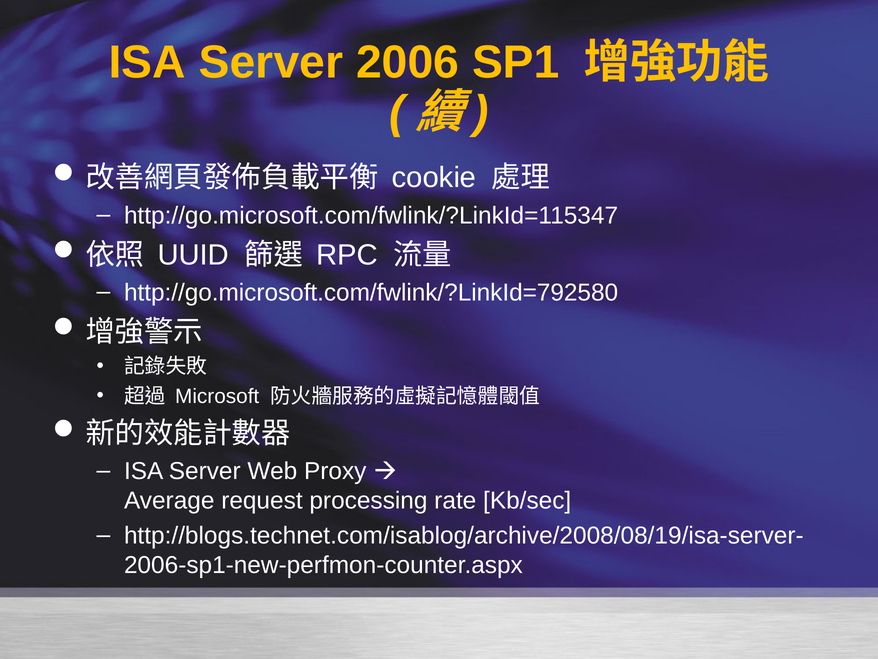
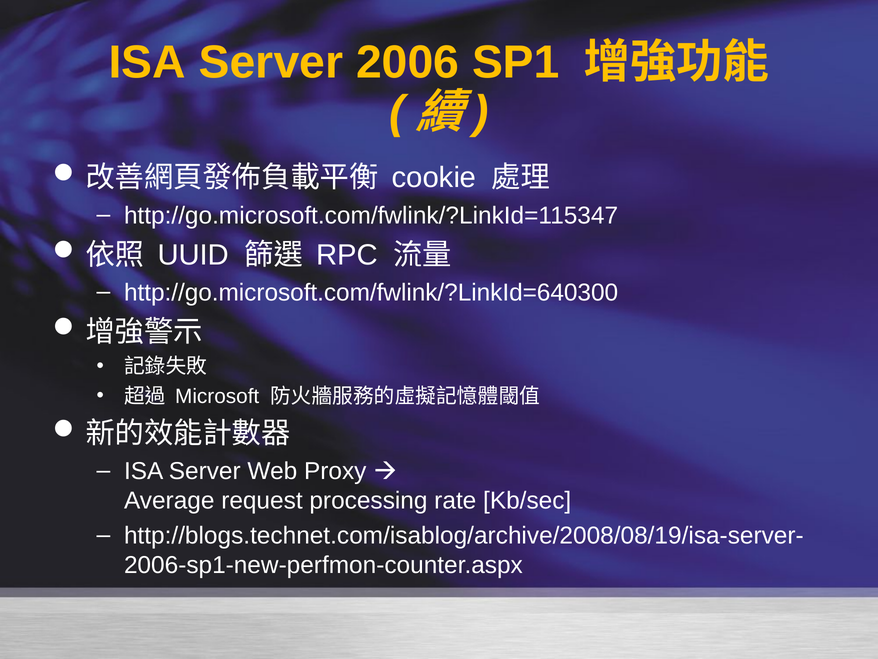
http://go.microsoft.com/fwlink/?LinkId=792580: http://go.microsoft.com/fwlink/?LinkId=792580 -> http://go.microsoft.com/fwlink/?LinkId=640300
